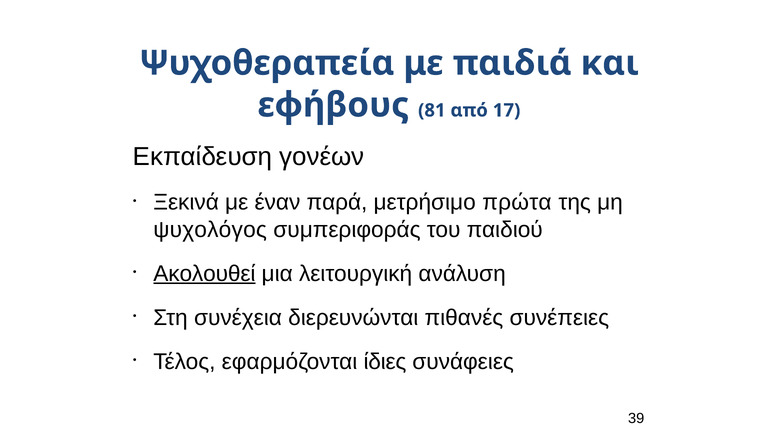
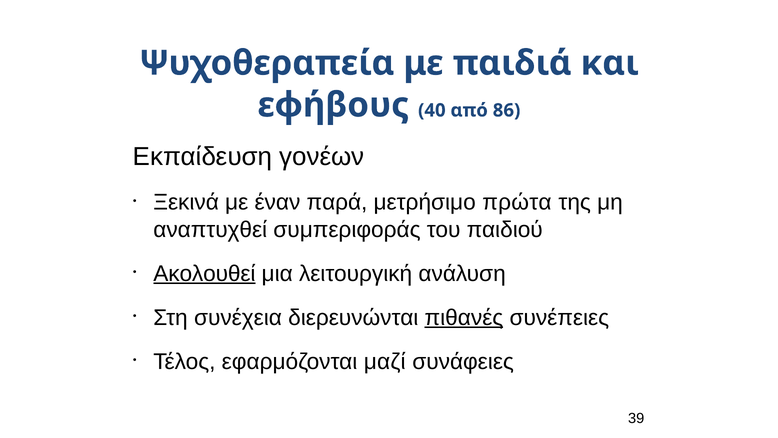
81: 81 -> 40
17: 17 -> 86
ψυχολόγος: ψυχολόγος -> αναπτυχθεί
πιθανές underline: none -> present
ίδιες: ίδιες -> μαζί
